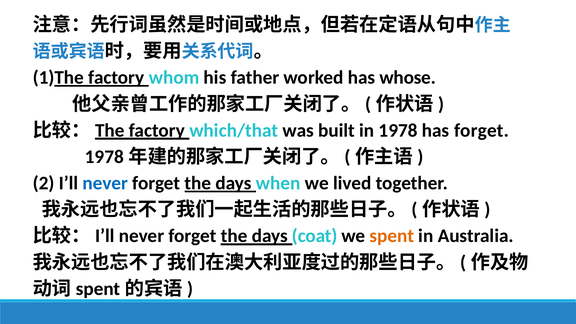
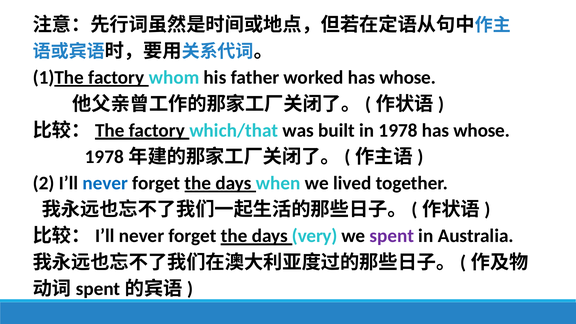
1978 has forget: forget -> whose
coat: coat -> very
spent colour: orange -> purple
